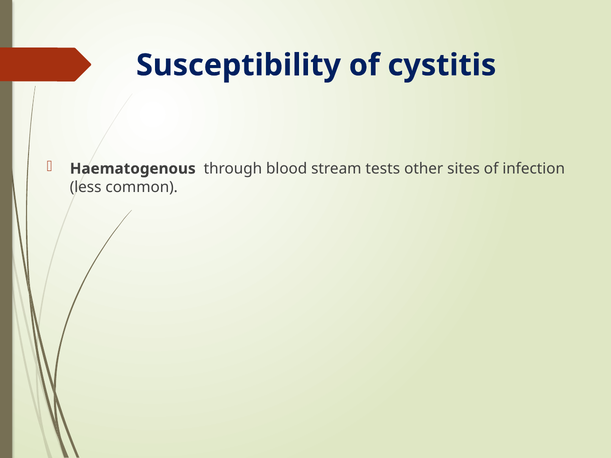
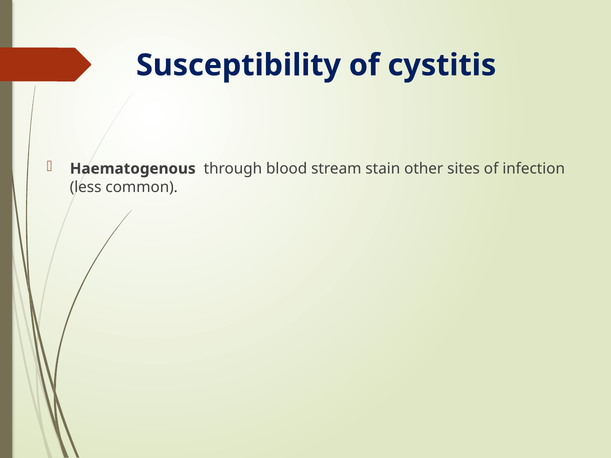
tests: tests -> stain
